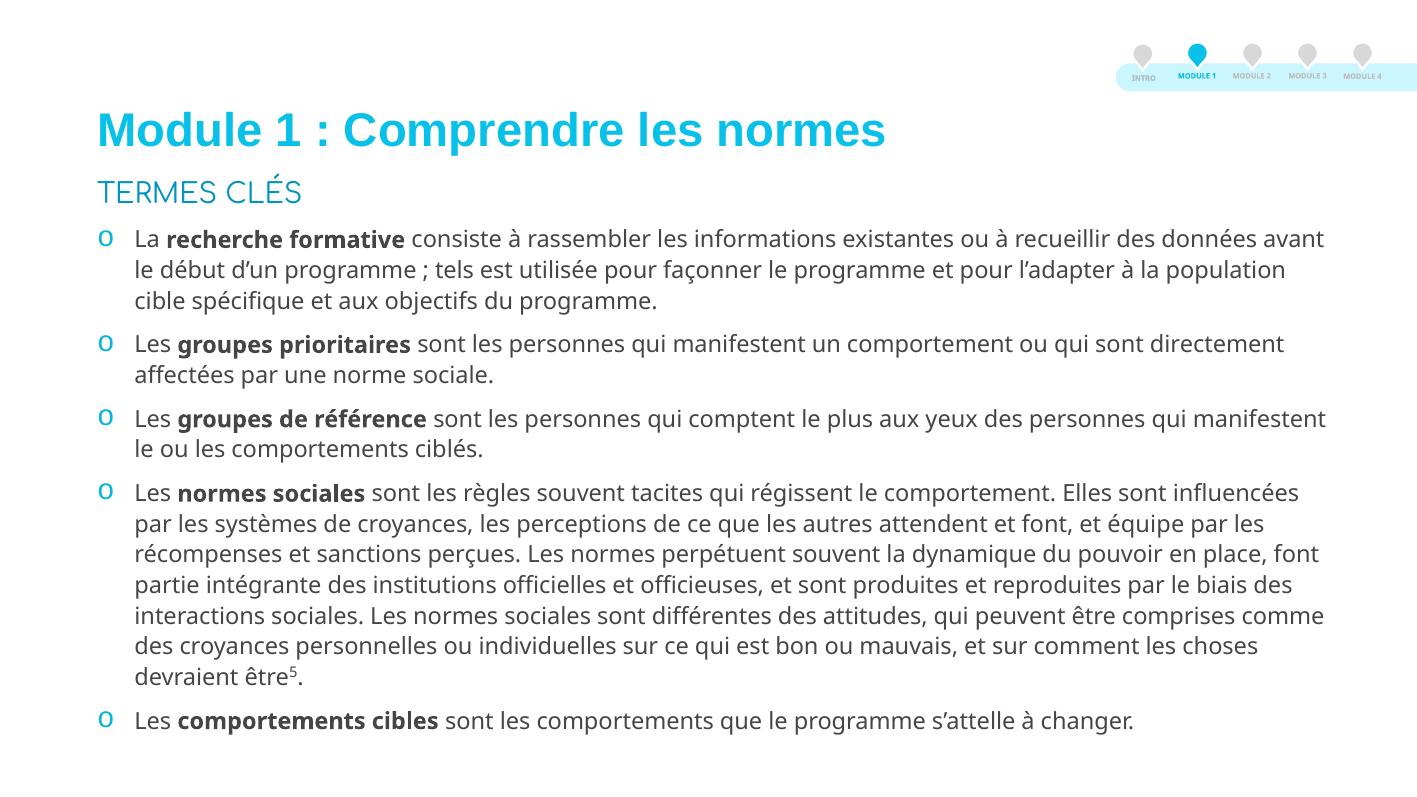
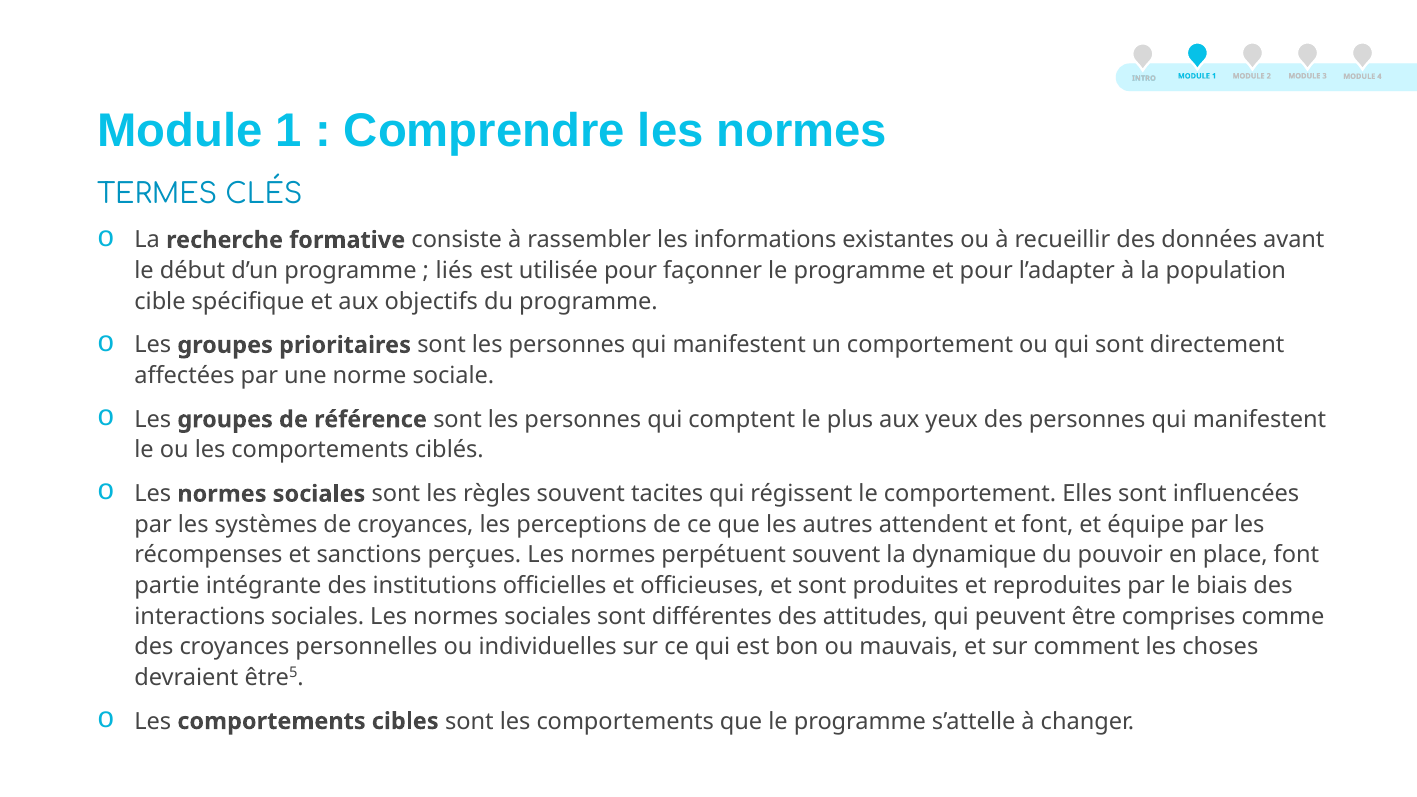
tels: tels -> liés
